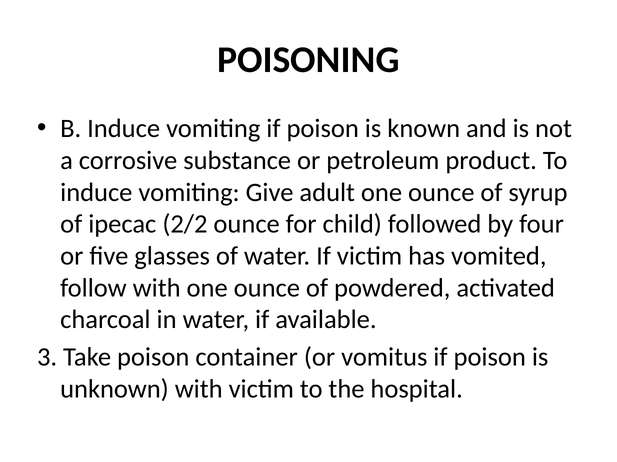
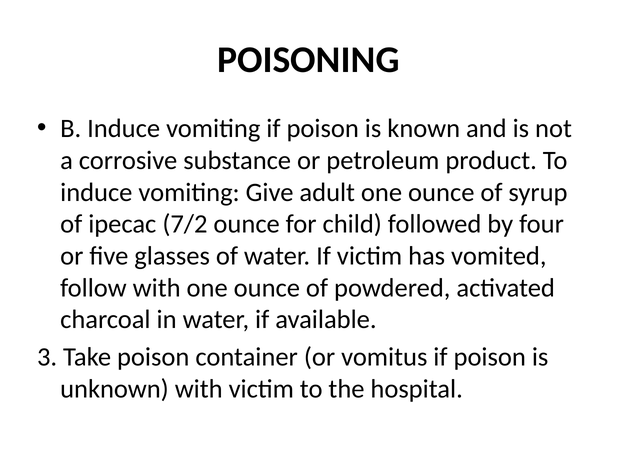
2/2: 2/2 -> 7/2
